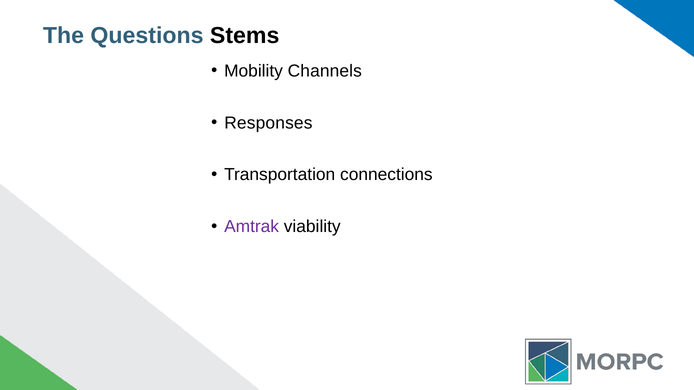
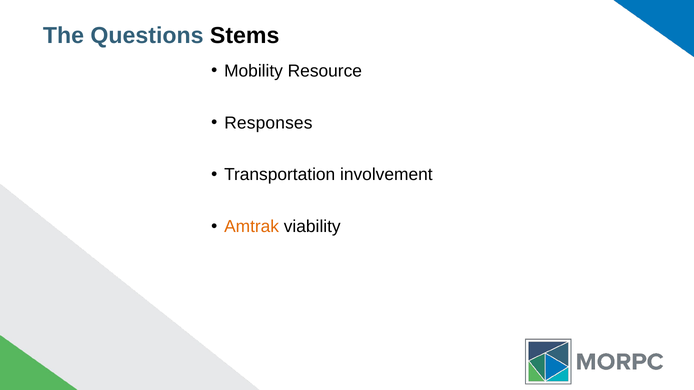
Channels: Channels -> Resource
connections: connections -> involvement
Amtrak colour: purple -> orange
